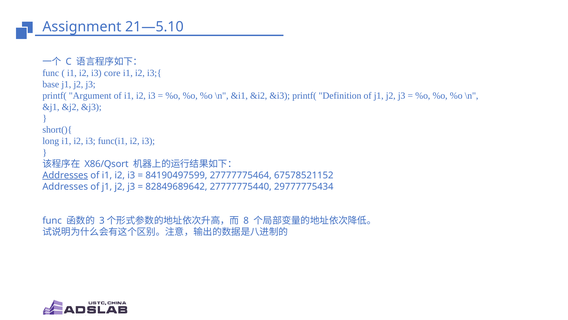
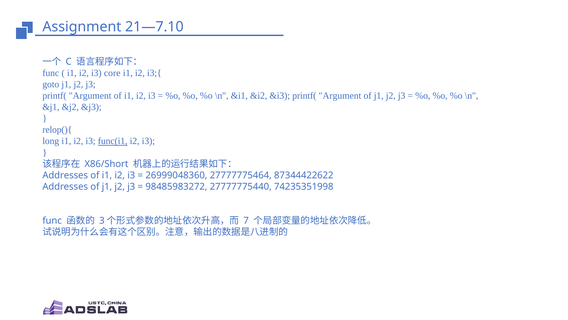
21—5.10: 21—5.10 -> 21—7.10
base: base -> goto
&i3 printf( Definition: Definition -> Argument
short(){: short(){ -> relop(){
func(i1 underline: none -> present
X86/Qsort: X86/Qsort -> X86/Short
Addresses at (65, 175) underline: present -> none
84190497599: 84190497599 -> 26999048360
67578521152: 67578521152 -> 87344422622
82849689642: 82849689642 -> 98485983272
29777775434: 29777775434 -> 74235351998
8: 8 -> 7
